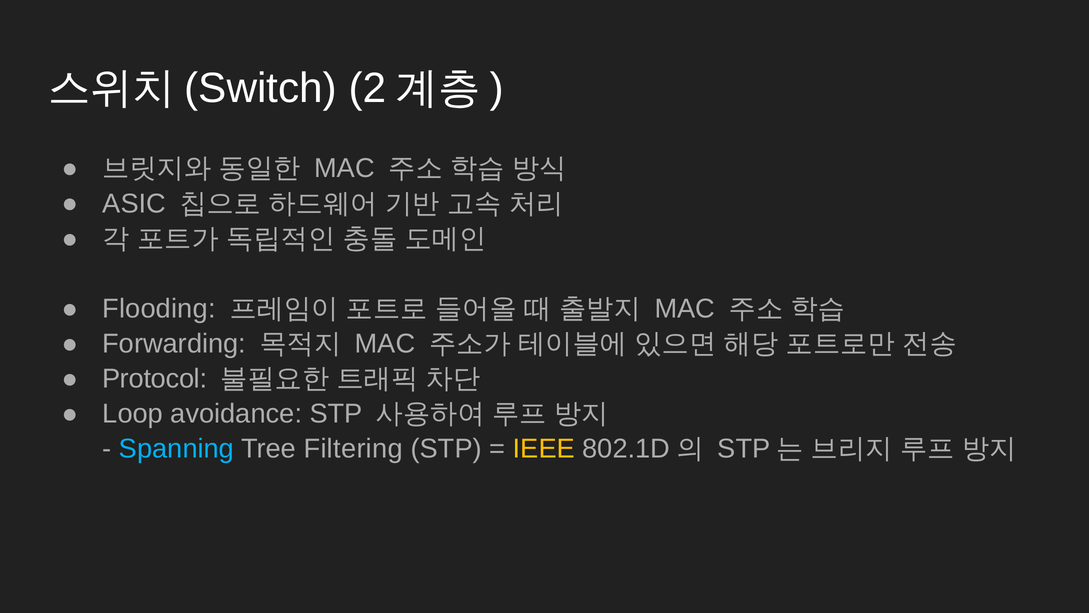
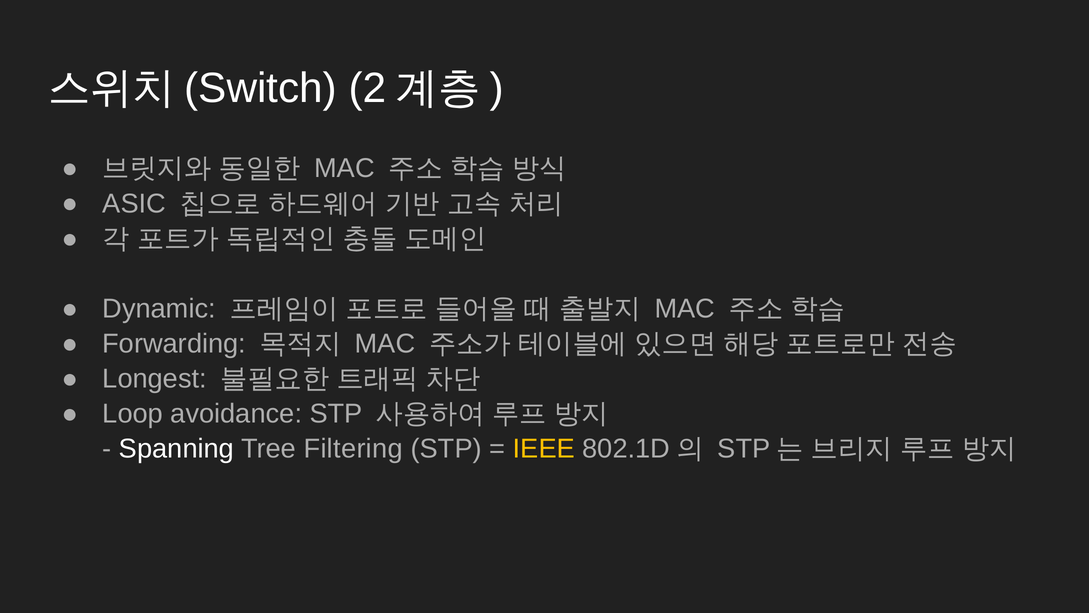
Flooding: Flooding -> Dynamic
Protocol: Protocol -> Longest
Spanning colour: light blue -> white
